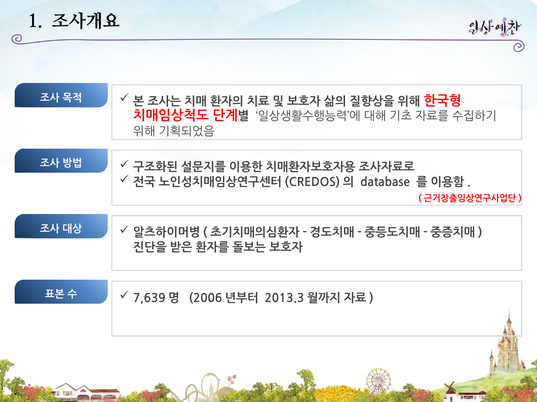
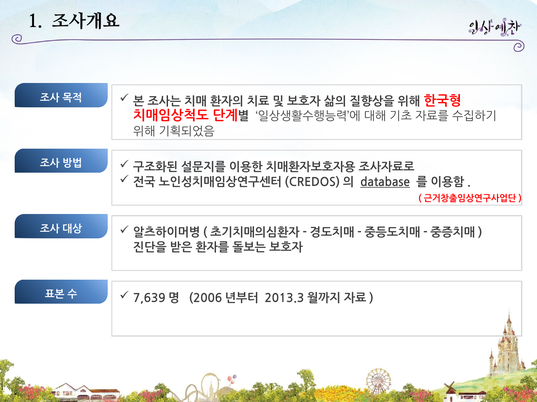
database underline: none -> present
